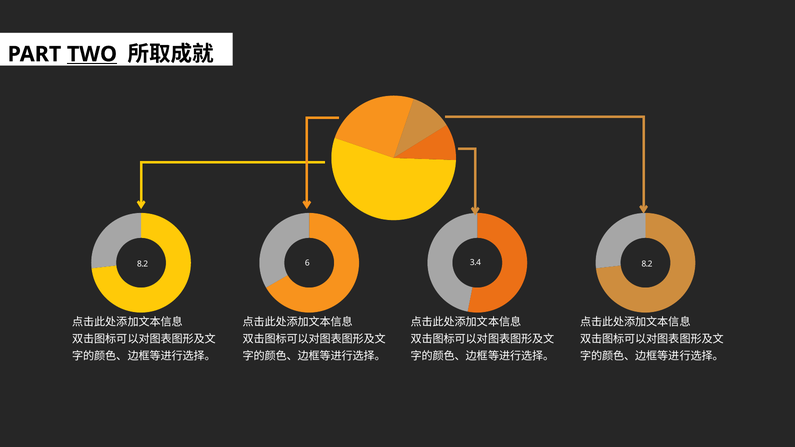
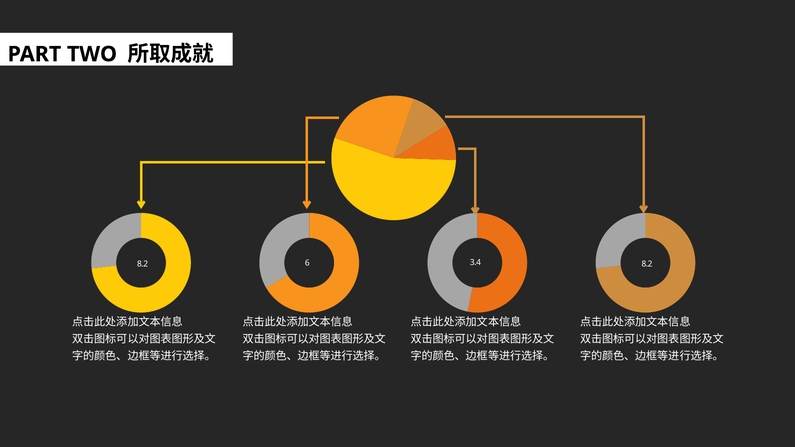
TWO underline: present -> none
